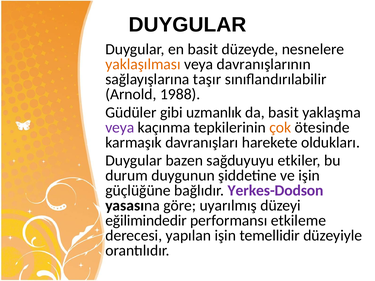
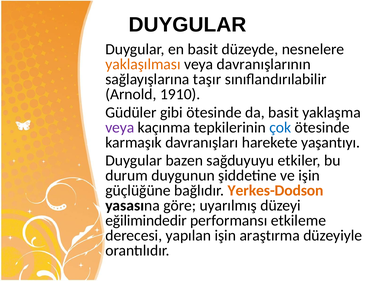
1988: 1988 -> 1910
gibi uzmanlık: uzmanlık -> ötesinde
çok colour: orange -> blue
oldukları: oldukları -> yaşantıyı
Yerkes-Dodson colour: purple -> orange
temellidir: temellidir -> araştırma
